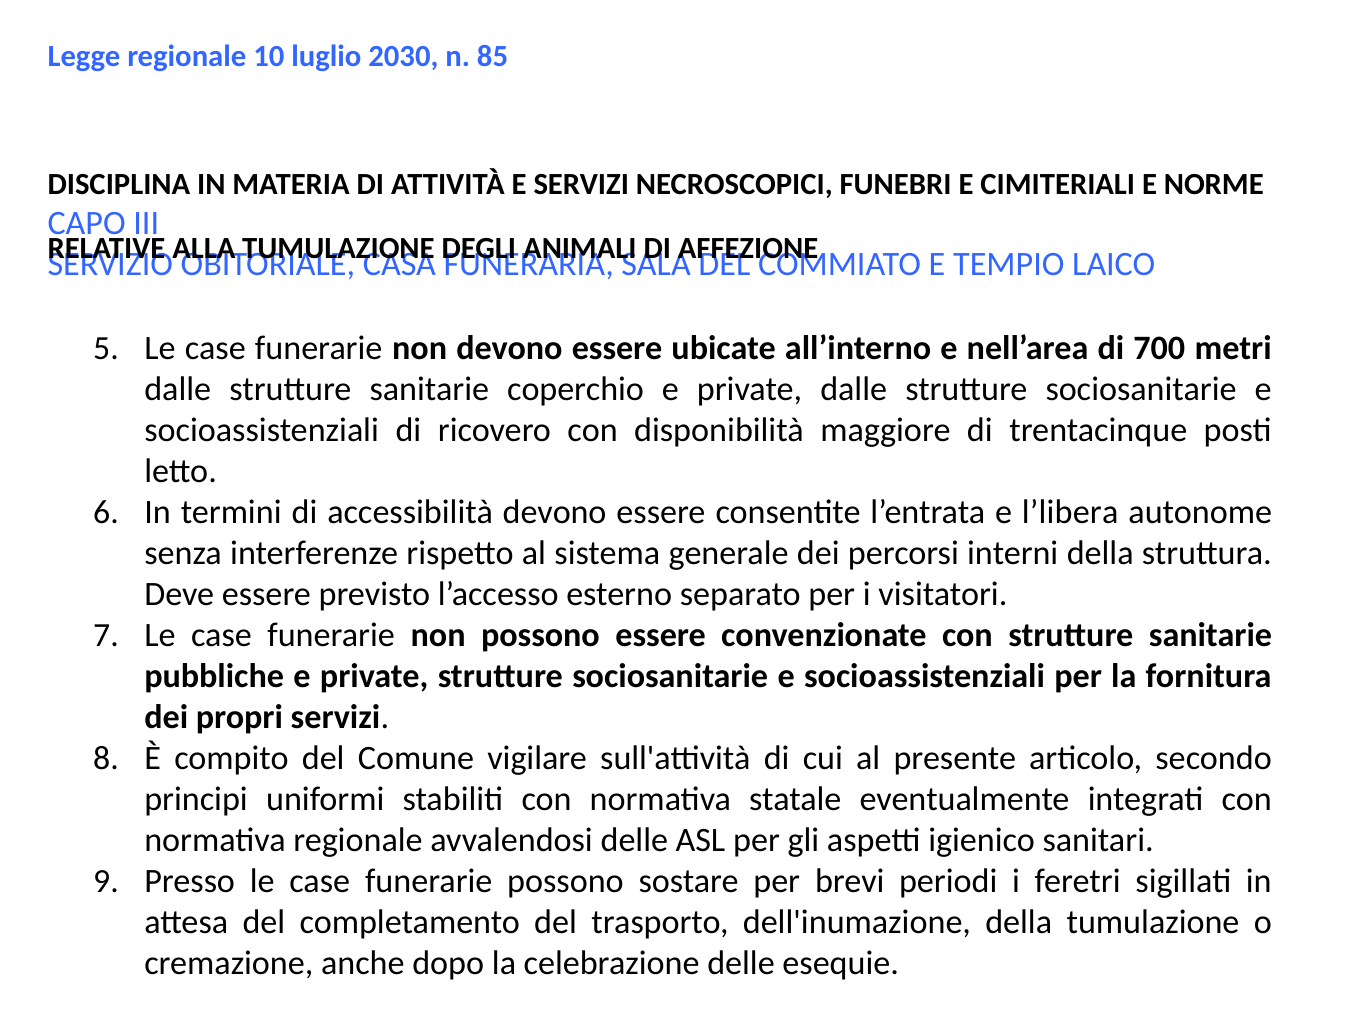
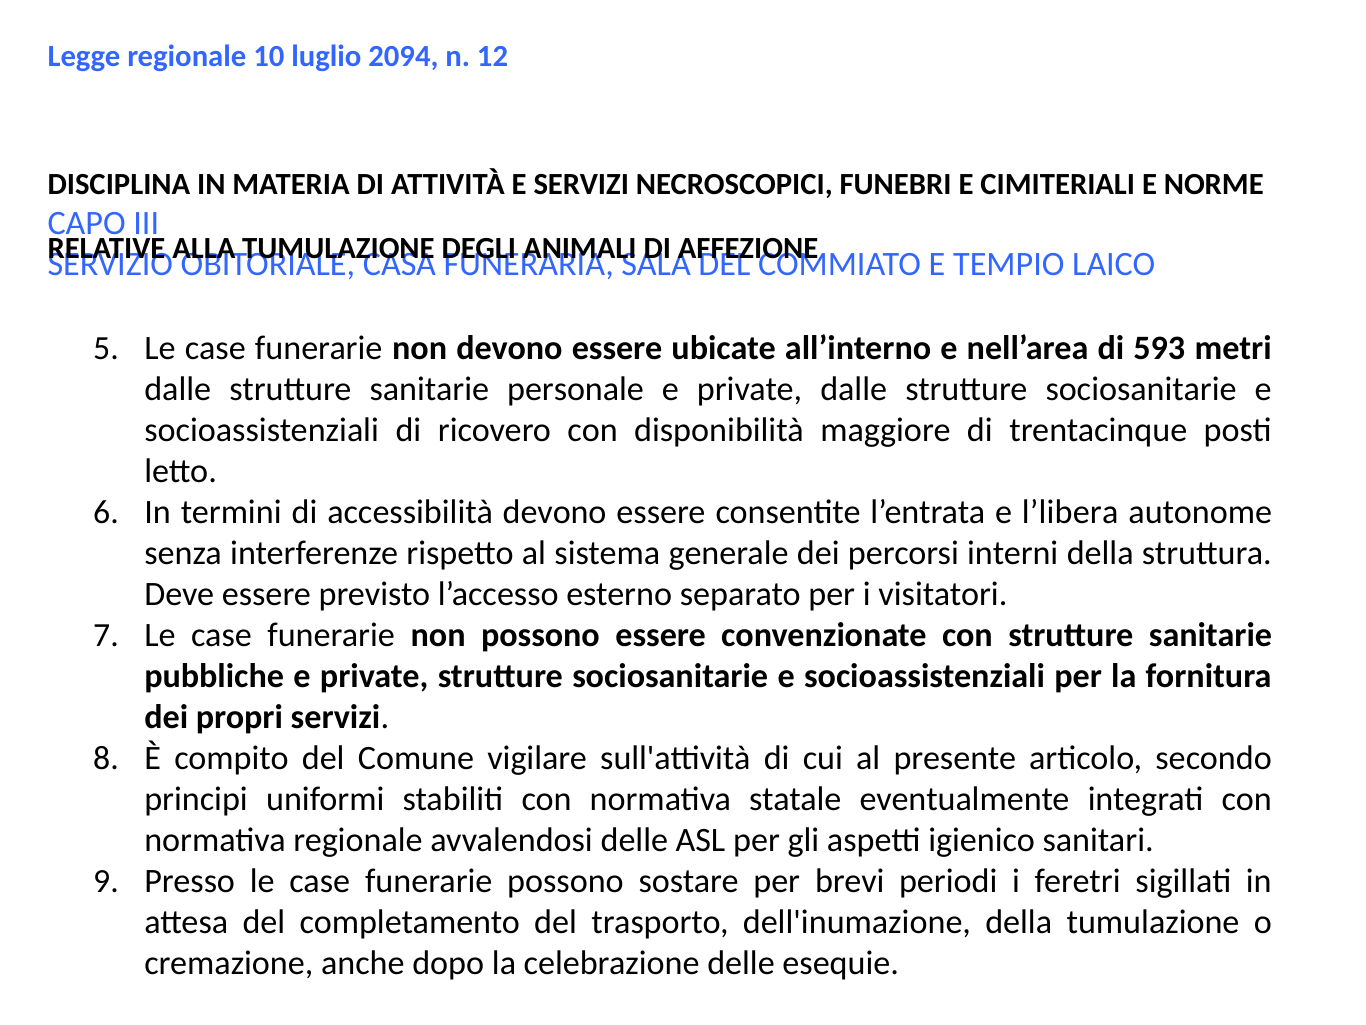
2030: 2030 -> 2094
85: 85 -> 12
700: 700 -> 593
coperchio: coperchio -> personale
